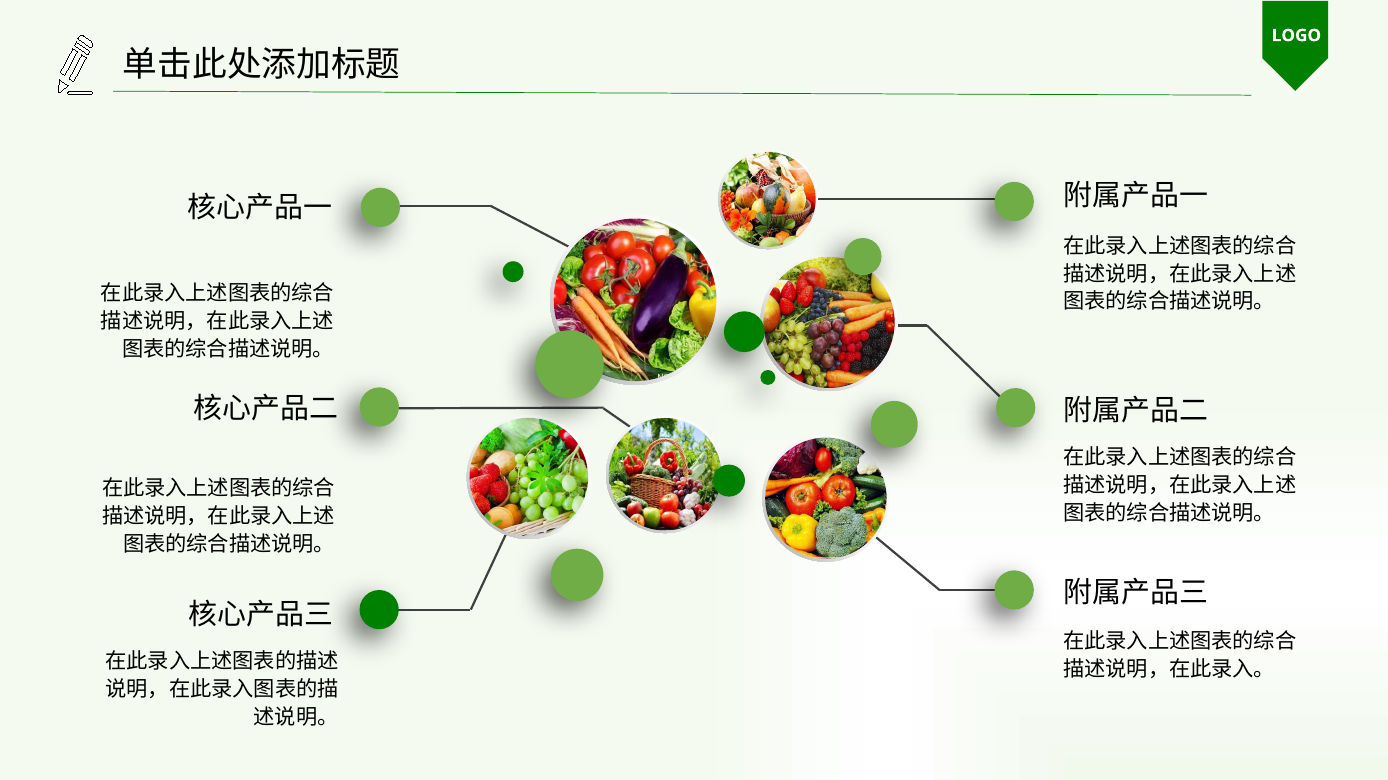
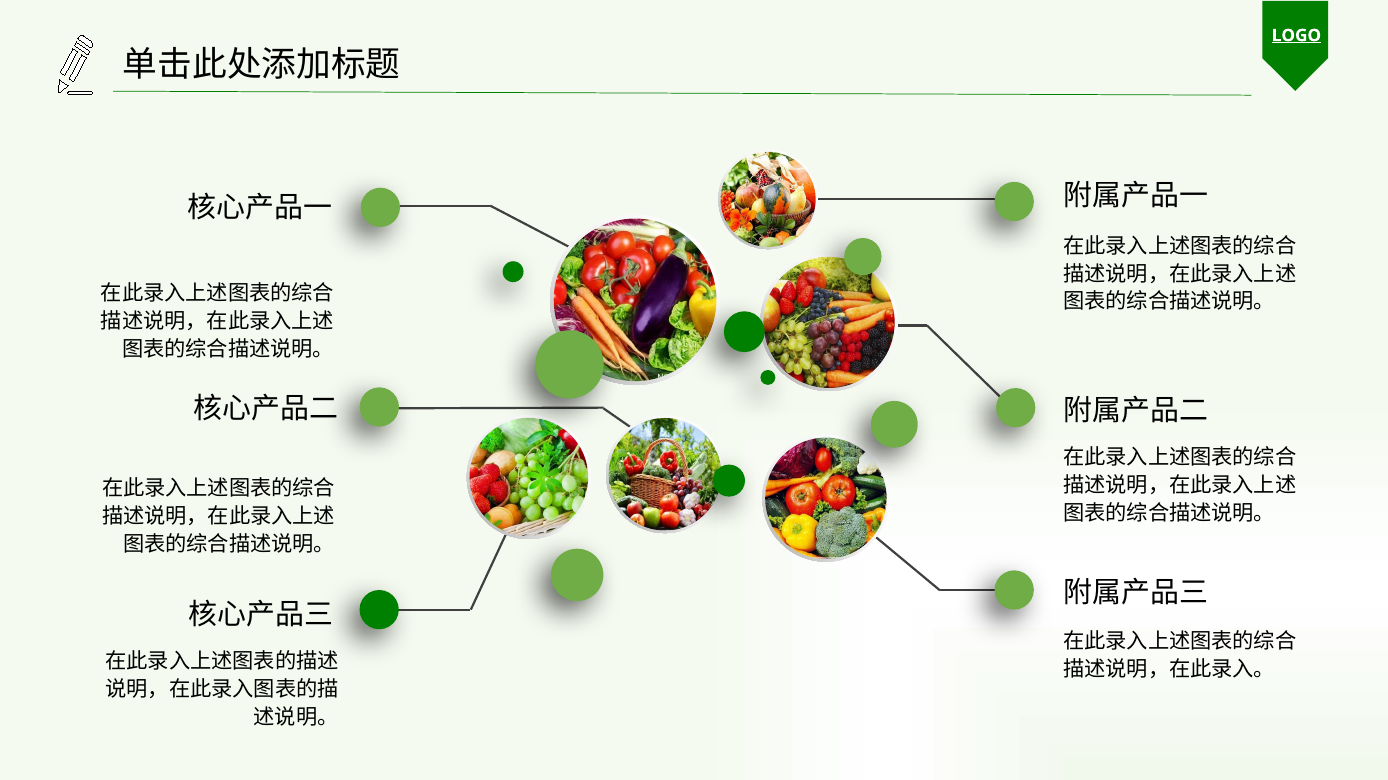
LOGO underline: none -> present
